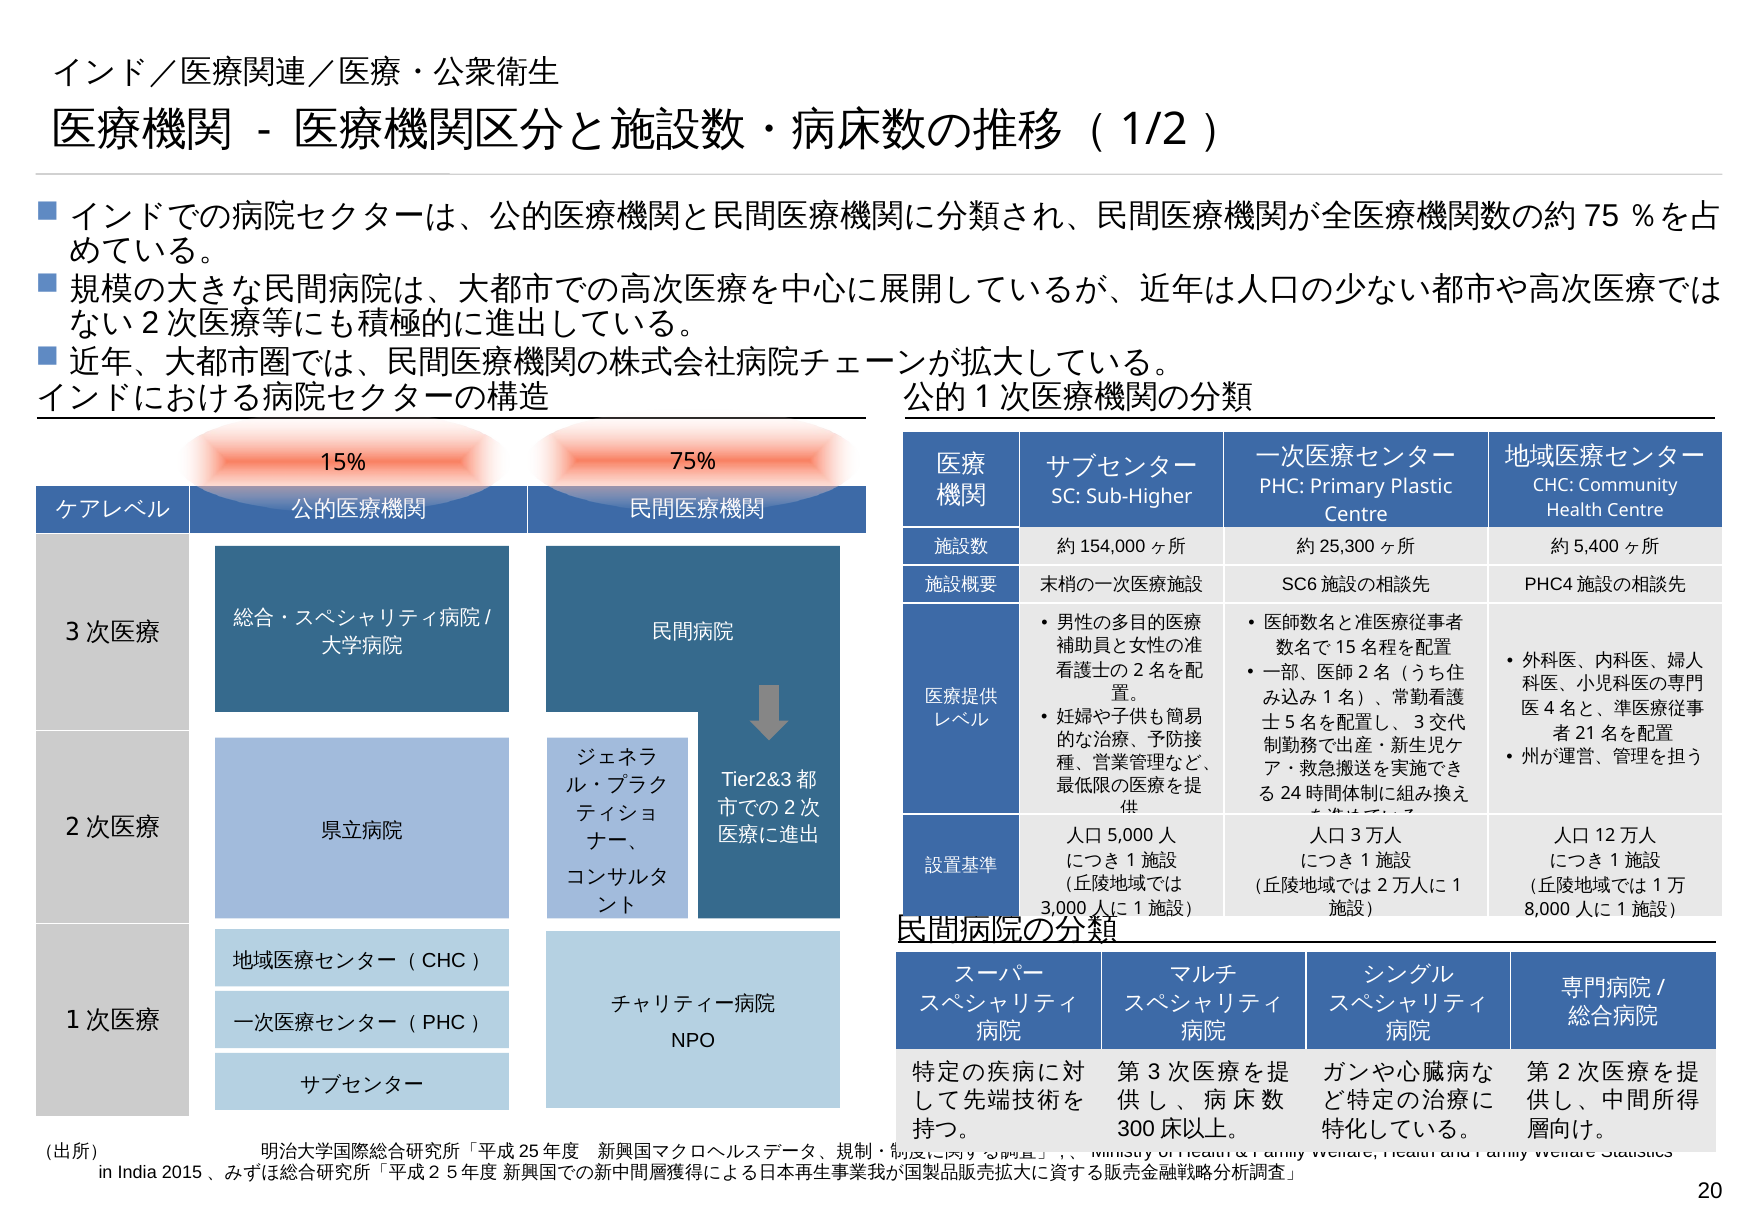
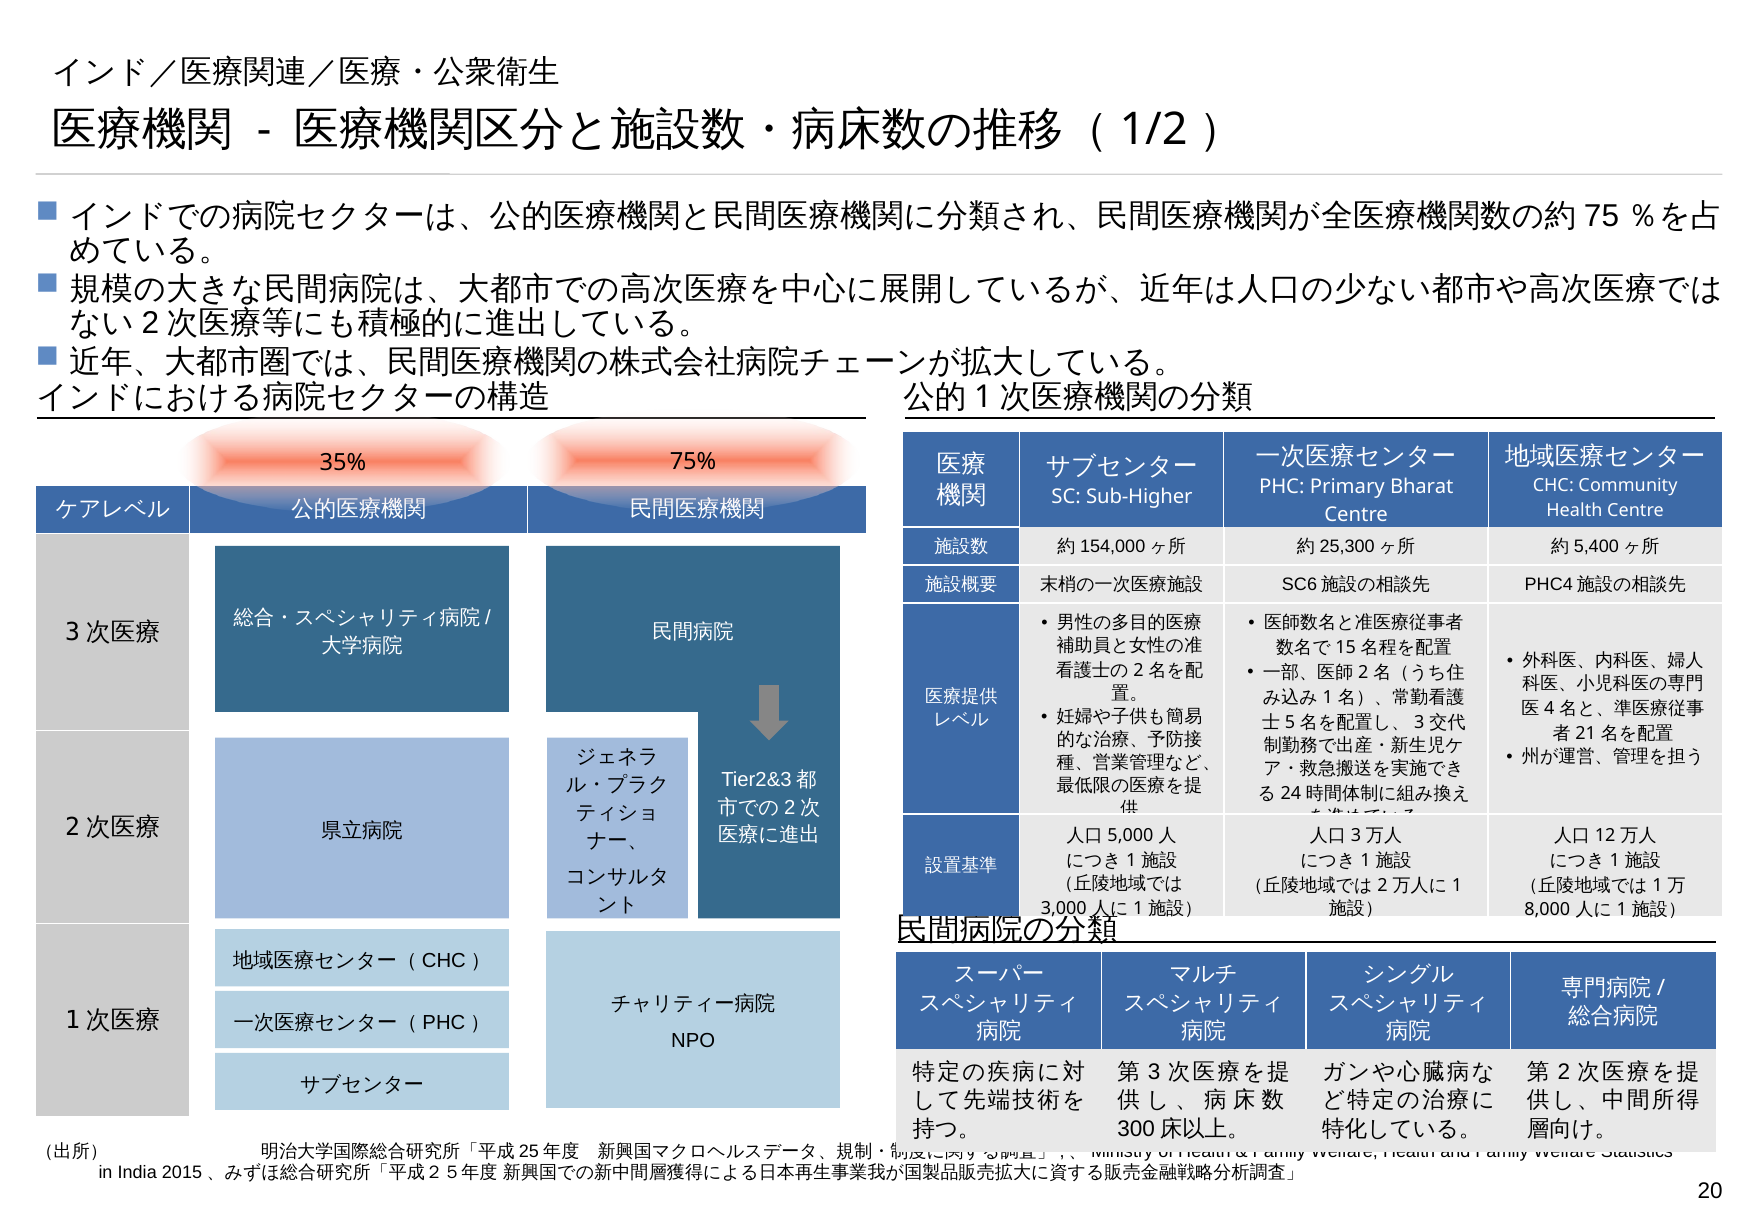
15%: 15% -> 35%
Plastic: Plastic -> Bharat
